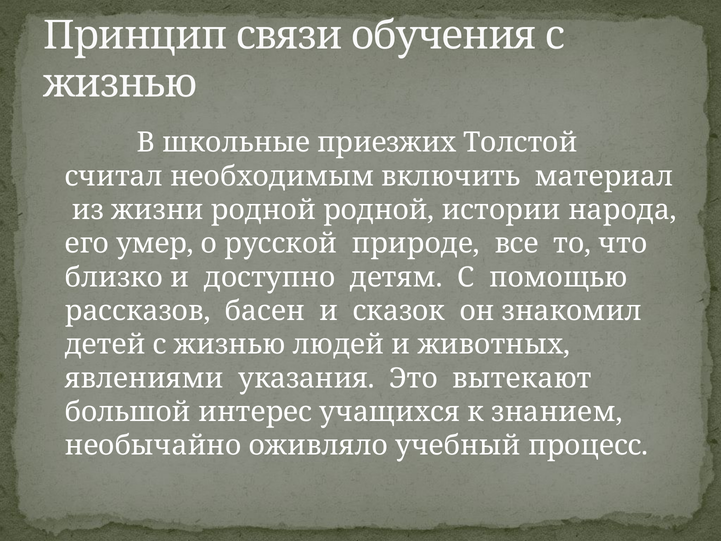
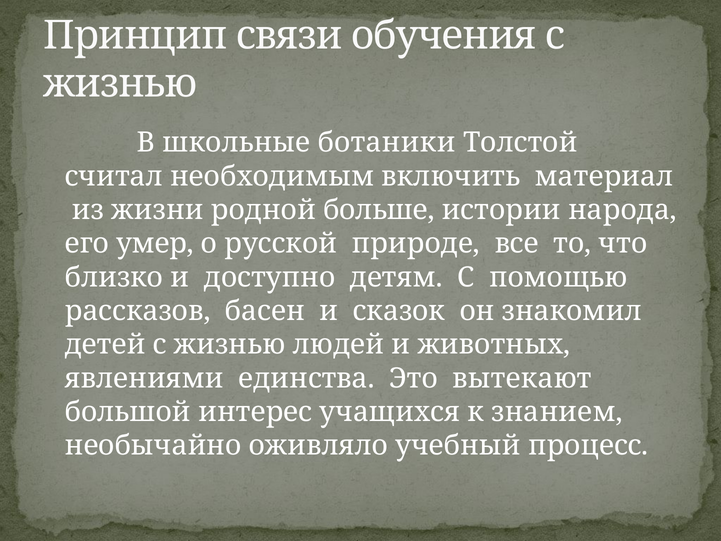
приезжих: приезжих -> ботаники
родной родной: родной -> больше
указания: указания -> единства
